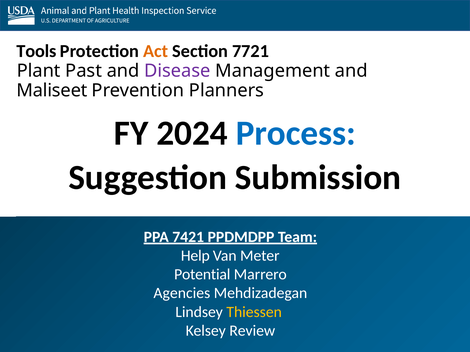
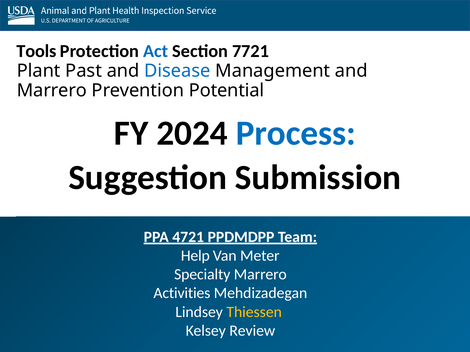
Act colour: orange -> blue
Disease colour: purple -> blue
Maliseet at (52, 91): Maliseet -> Marrero
Planners: Planners -> Potential
7421: 7421 -> 4721
Potential: Potential -> Specialty
Agencies: Agencies -> Activities
